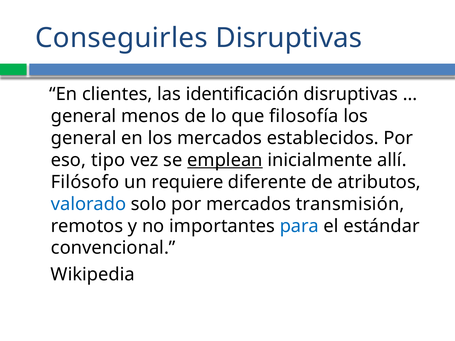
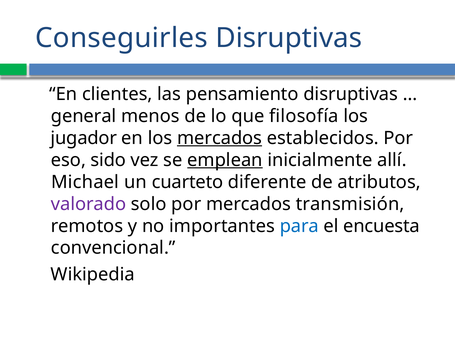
identificación: identificación -> pensamiento
general at (84, 138): general -> jugador
mercados at (220, 138) underline: none -> present
tipo: tipo -> sido
Filósofo: Filósofo -> Michael
requiere: requiere -> cuarteto
valorado colour: blue -> purple
estándar: estándar -> encuesta
